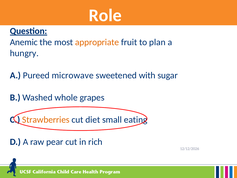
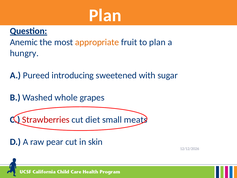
Role at (105, 15): Role -> Plan
microwave: microwave -> introducing
Strawberries colour: orange -> red
eating: eating -> meats
rich: rich -> skin
